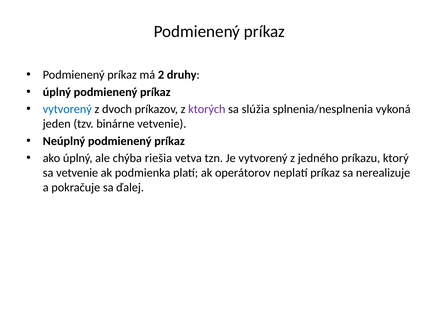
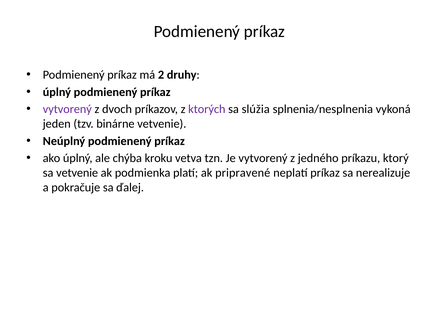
vytvorený at (67, 109) colour: blue -> purple
riešia: riešia -> kroku
operátorov: operátorov -> pripravené
